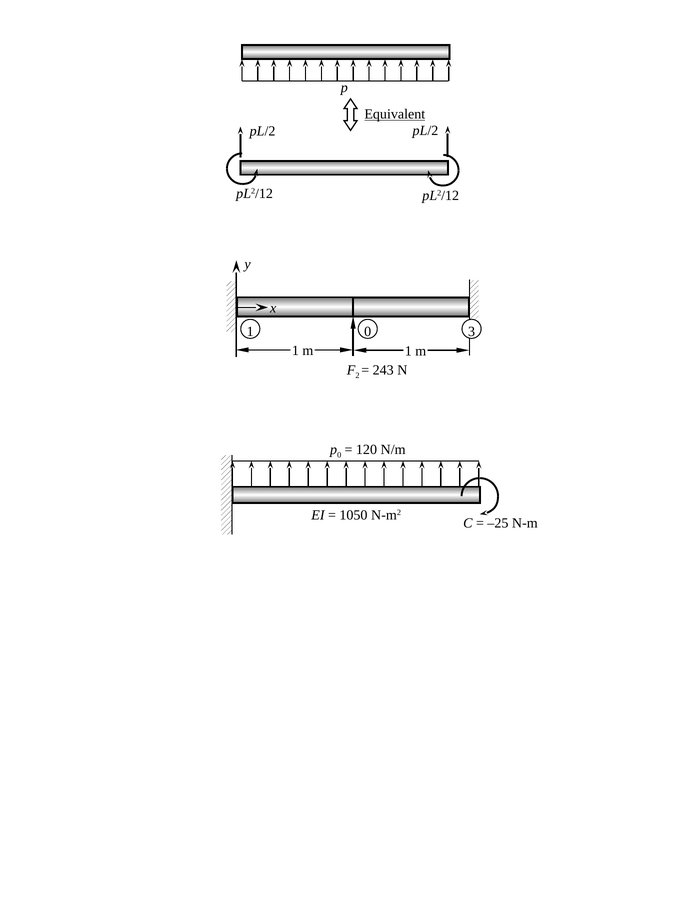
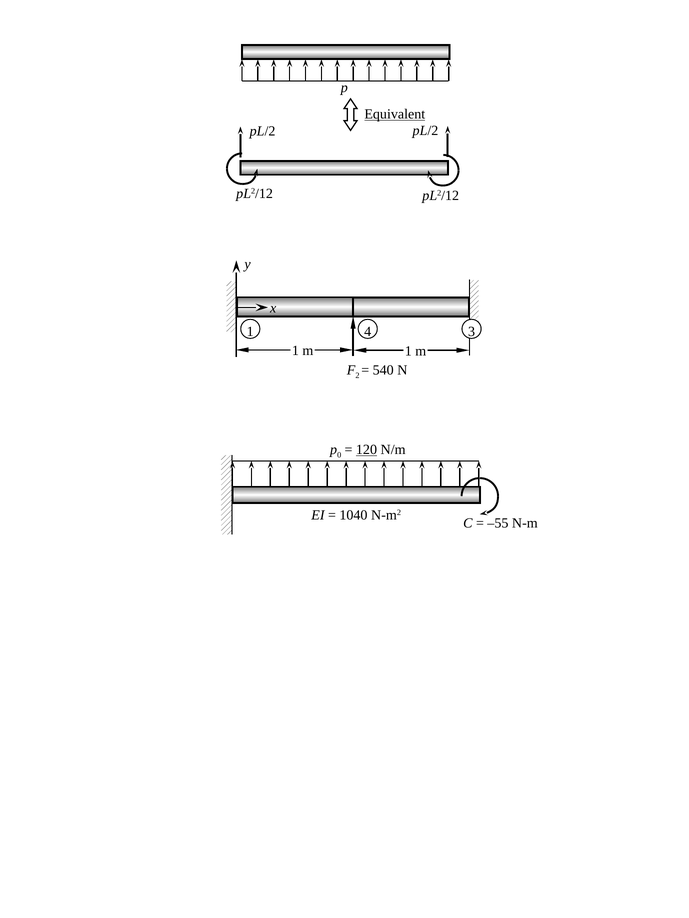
1 0: 0 -> 4
243: 243 -> 540
120 underline: none -> present
1050: 1050 -> 1040
–25: –25 -> –55
